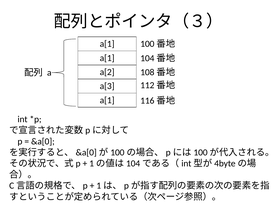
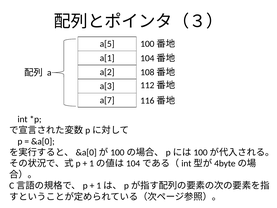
a[1 at (107, 44): a[1 -> a[5
a[1 at (107, 100): a[1 -> a[7
